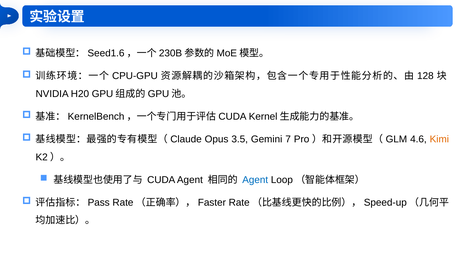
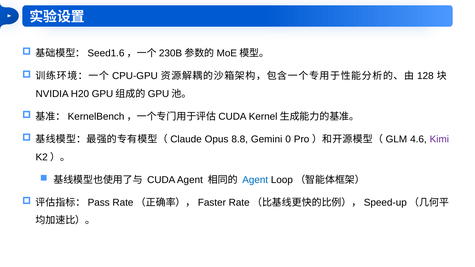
3.5: 3.5 -> 8.8
7: 7 -> 0
Kimi colour: orange -> purple
